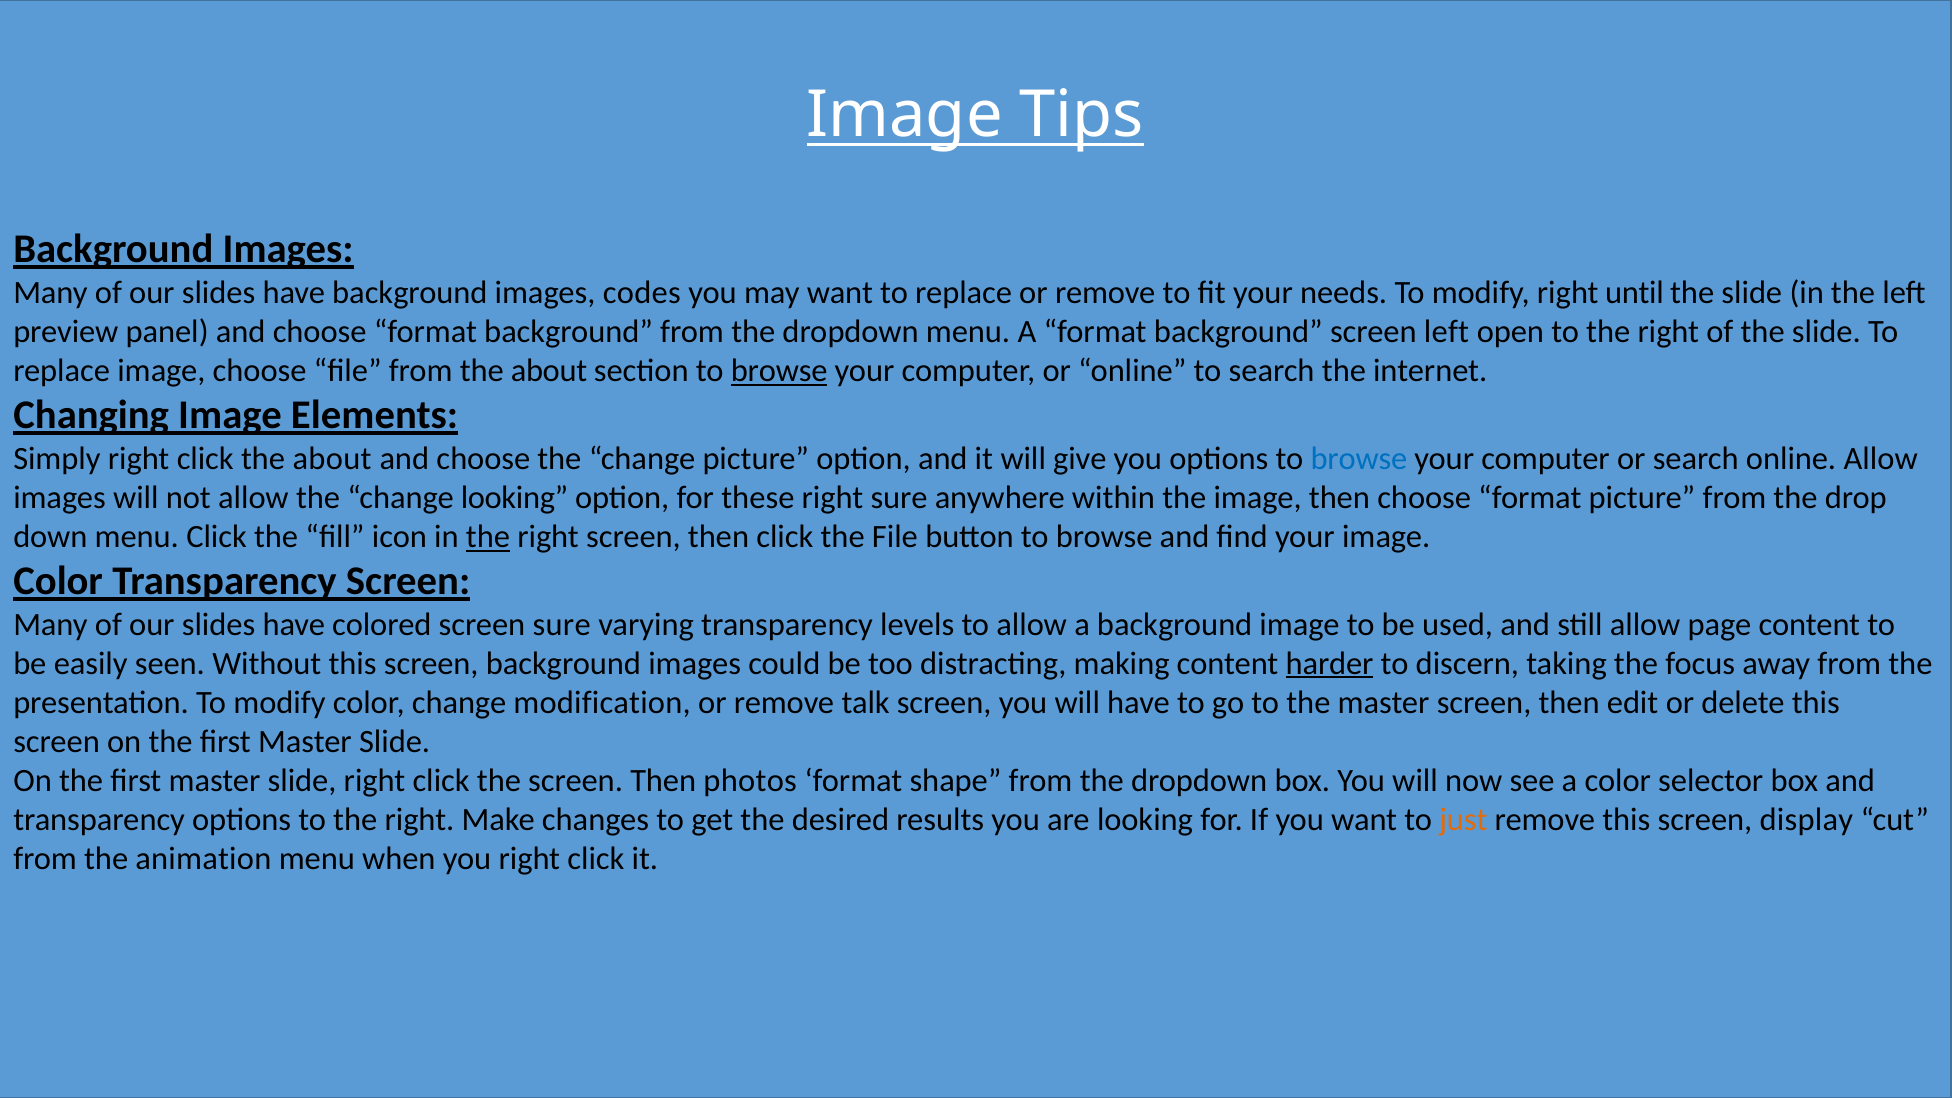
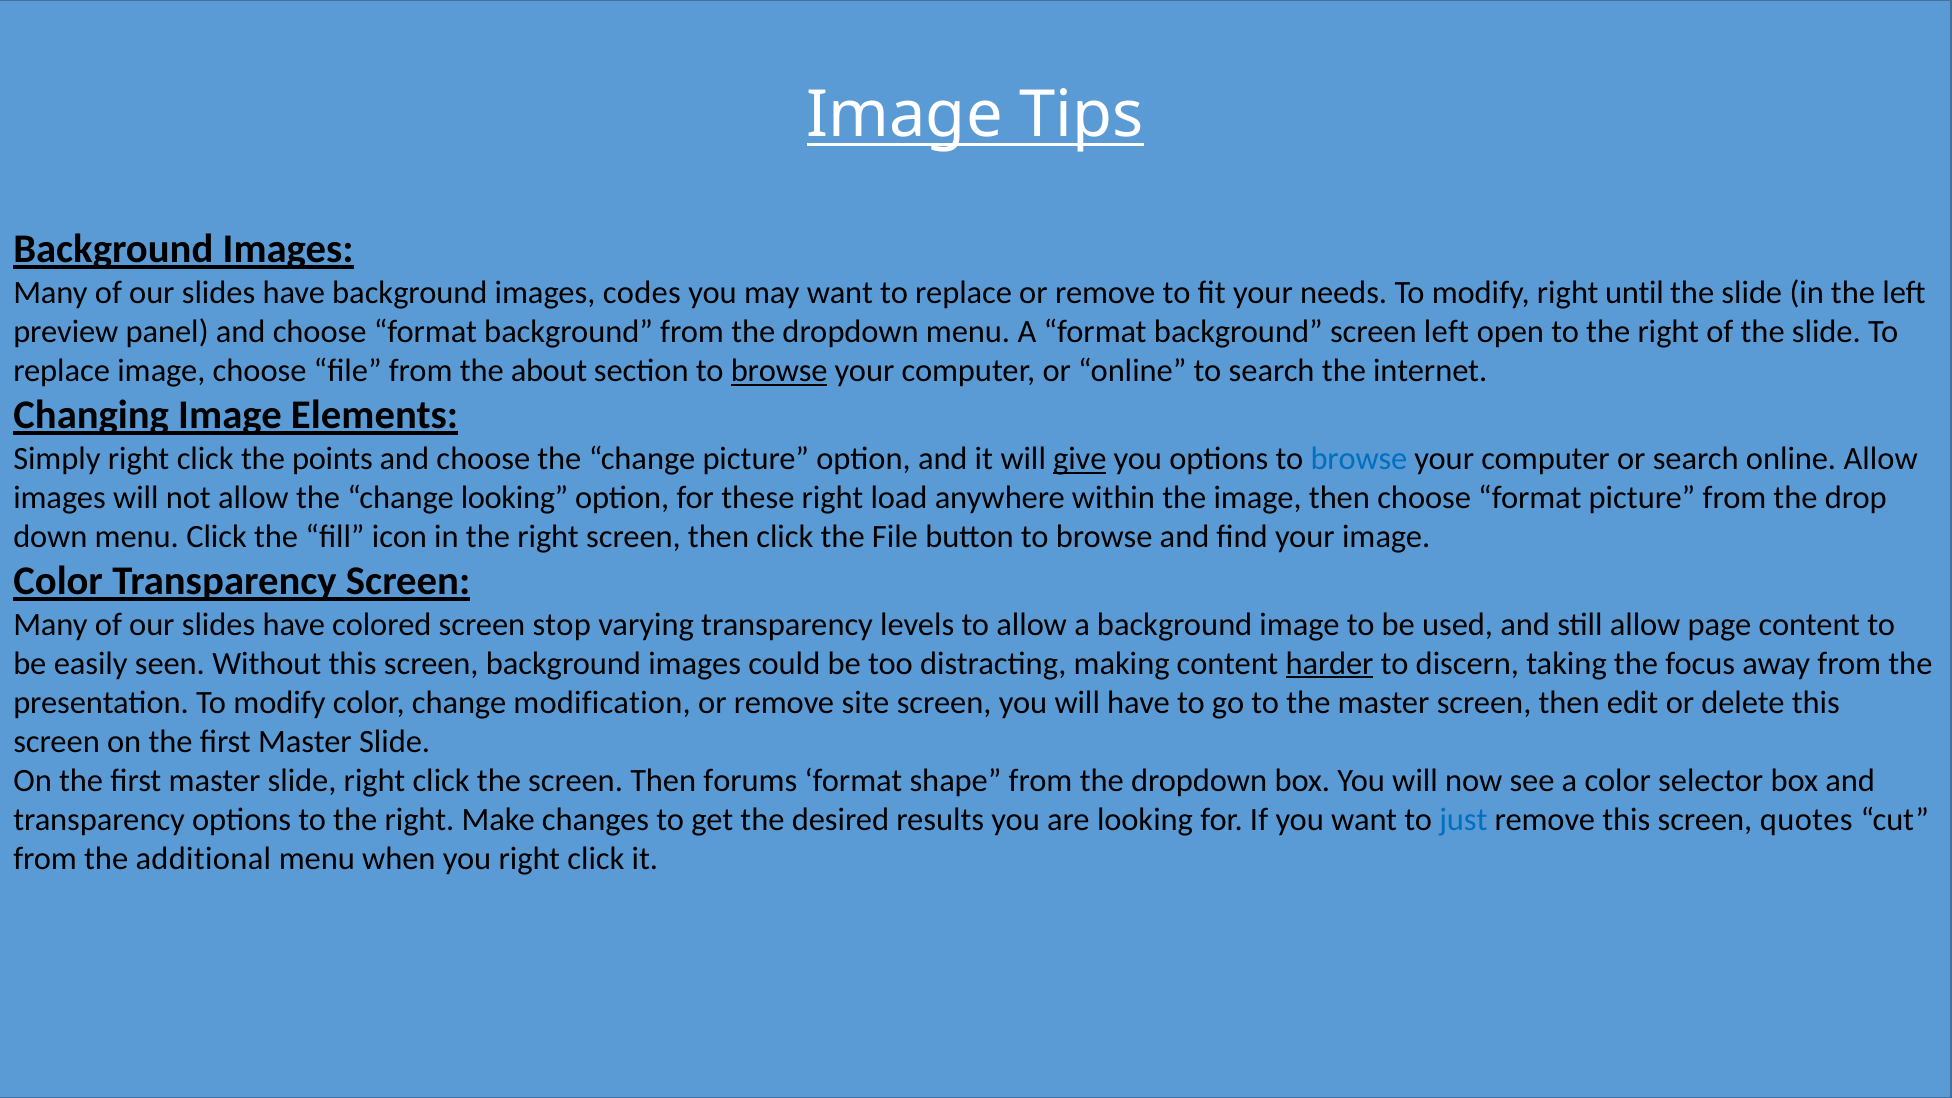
click the about: about -> points
give underline: none -> present
right sure: sure -> load
the at (488, 537) underline: present -> none
screen sure: sure -> stop
talk: talk -> site
photos: photos -> forums
just colour: orange -> blue
display: display -> quotes
animation: animation -> additional
